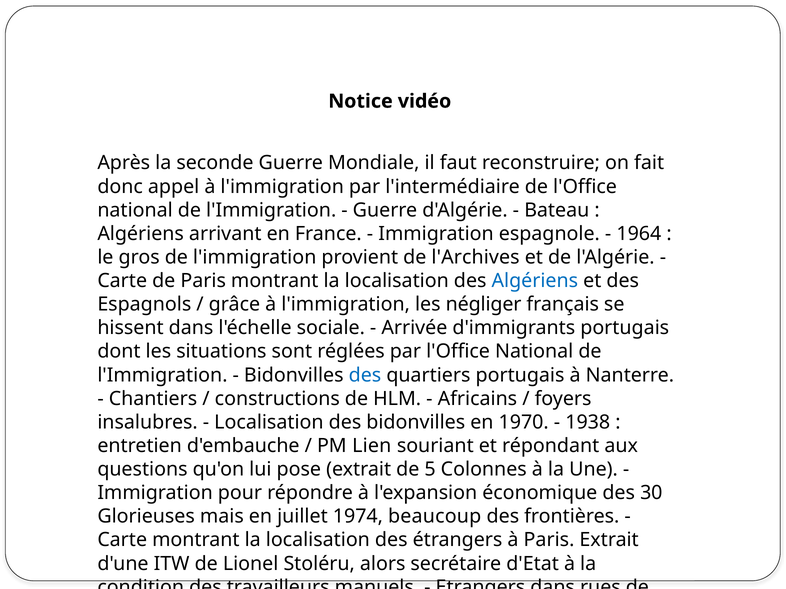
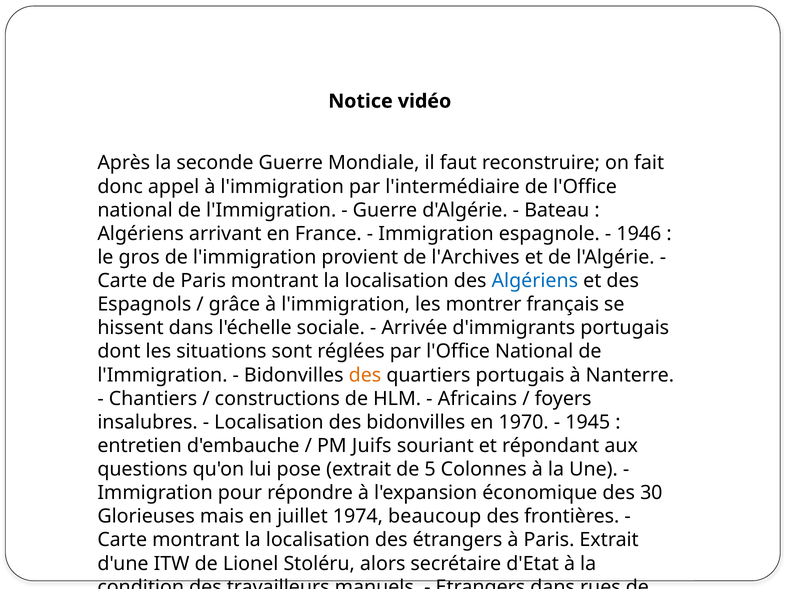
1964: 1964 -> 1946
négliger: négliger -> montrer
des at (365, 375) colour: blue -> orange
1938: 1938 -> 1945
Lien: Lien -> Juifs
